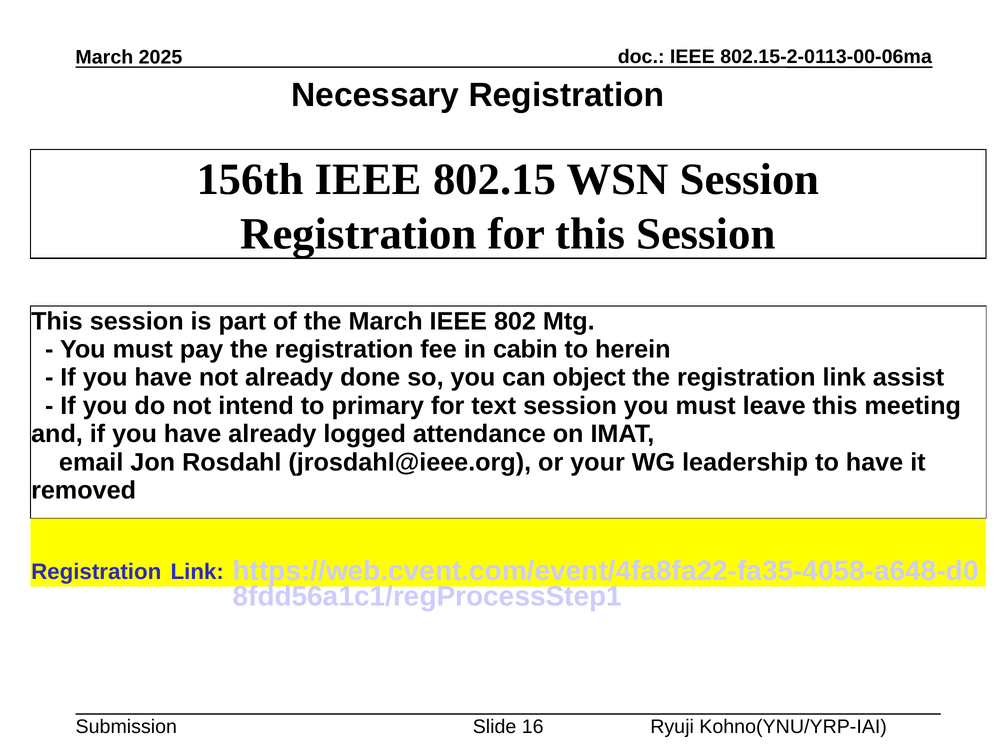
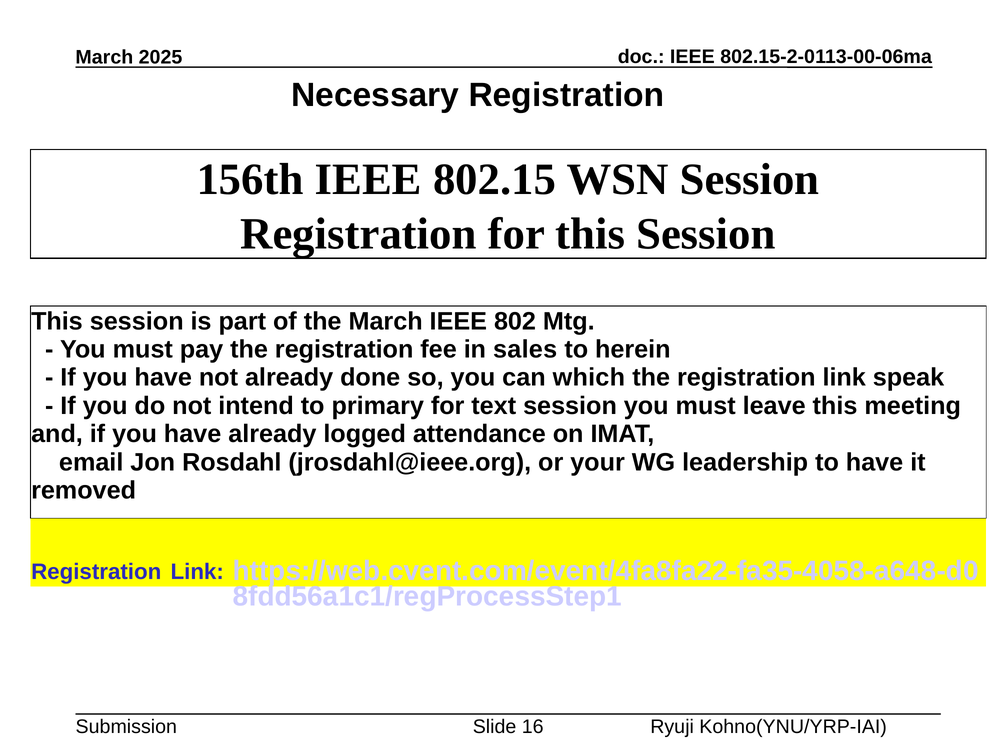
cabin: cabin -> sales
object: object -> which
assist: assist -> speak
